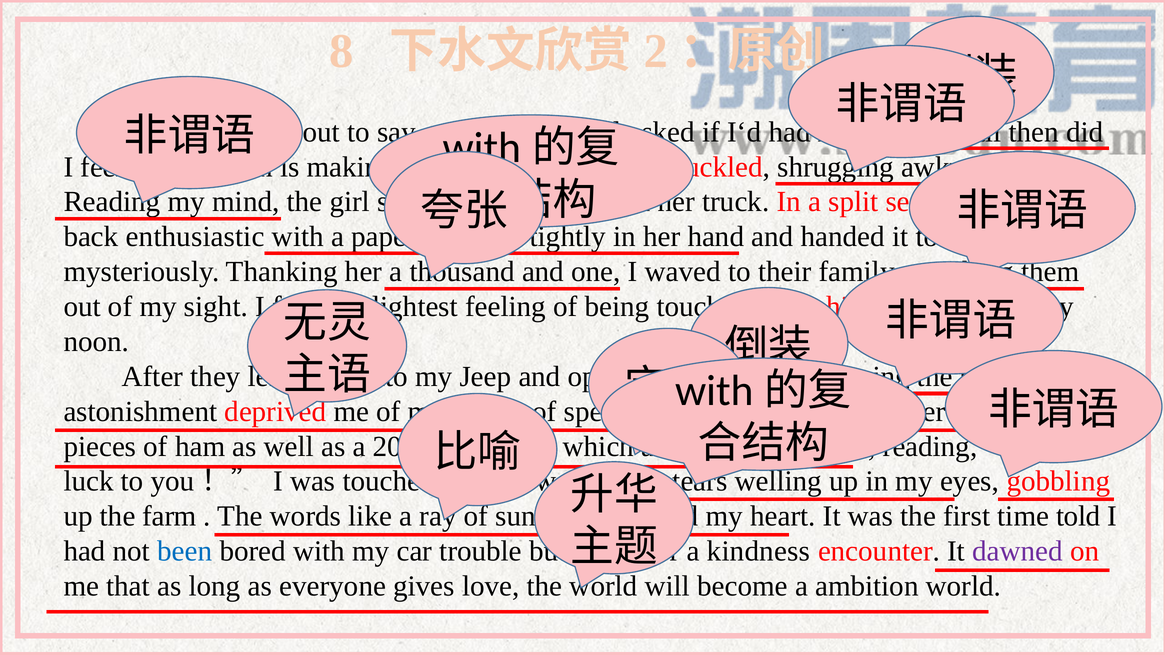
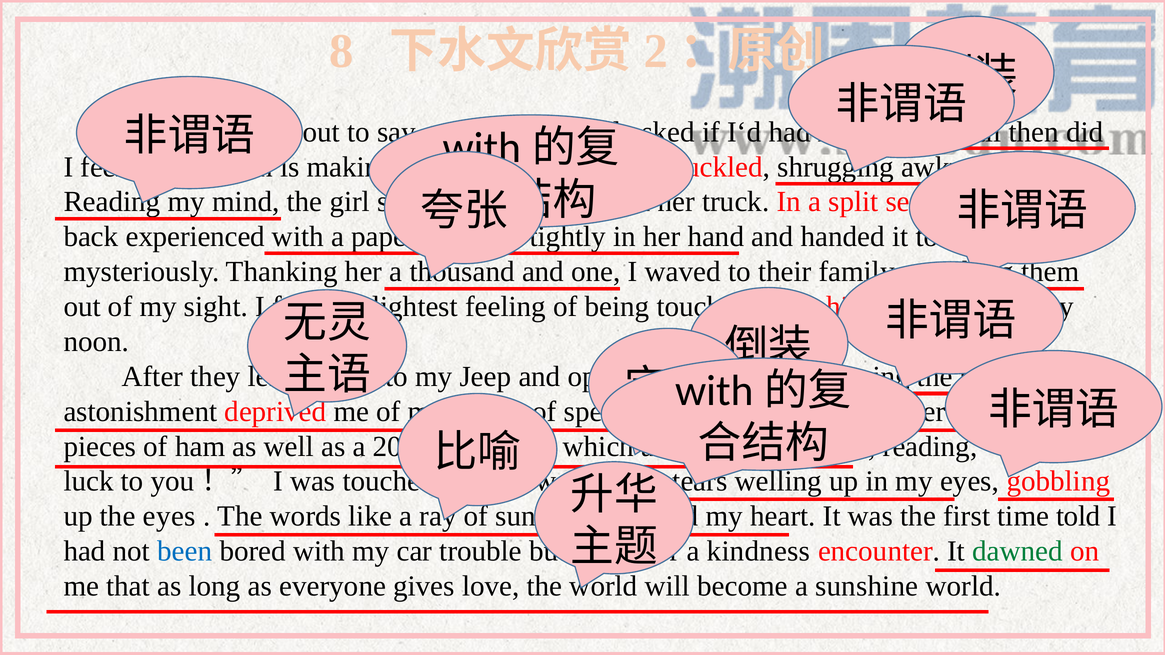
enthusiastic: enthusiastic -> experienced
the farm: farm -> eyes
dawned colour: purple -> green
a ambition: ambition -> sunshine
